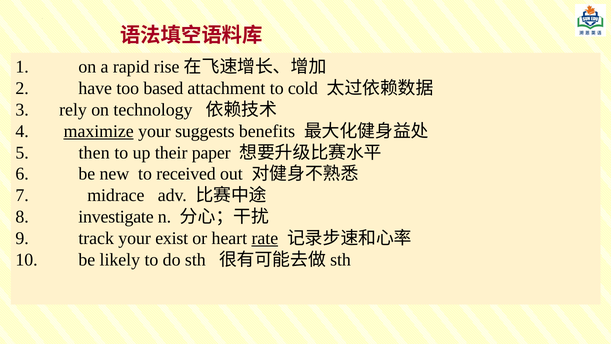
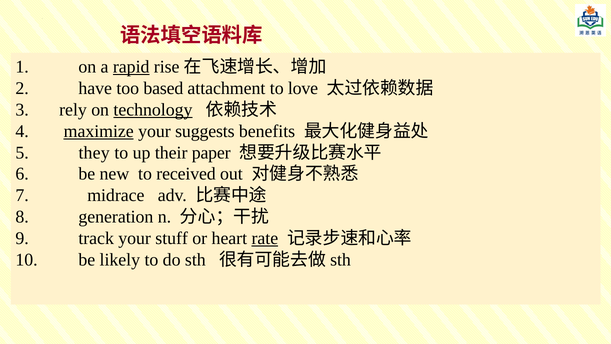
rapid underline: none -> present
cold: cold -> love
technology underline: none -> present
then: then -> they
investigate: investigate -> generation
exist: exist -> stuff
